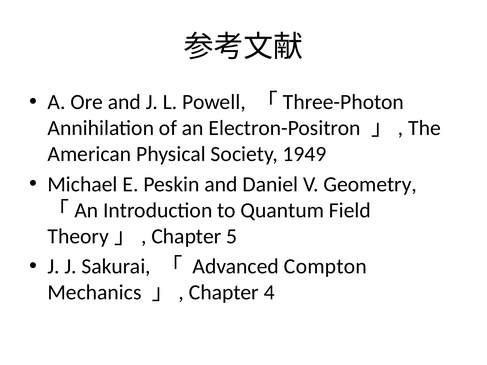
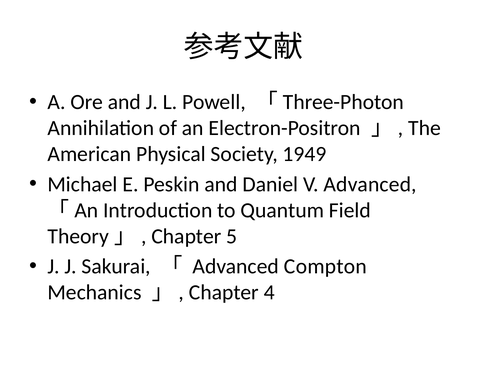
V Geometry: Geometry -> Advanced
